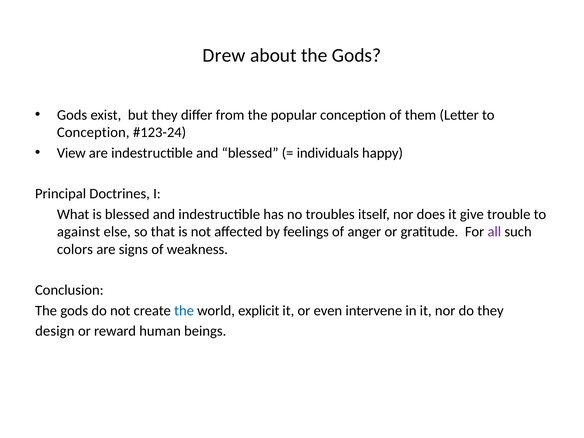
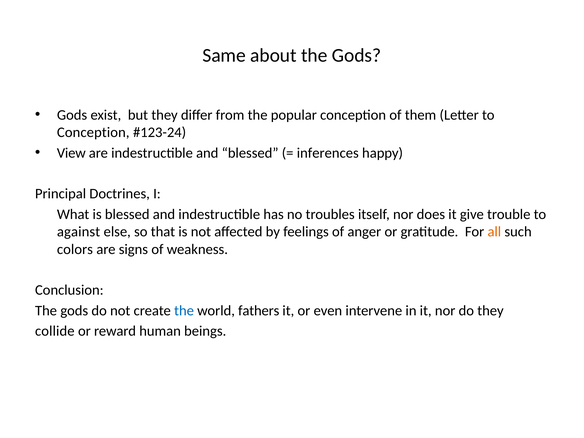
Drew: Drew -> Same
individuals: individuals -> inferences
all colour: purple -> orange
explicit: explicit -> fathers
design: design -> collide
